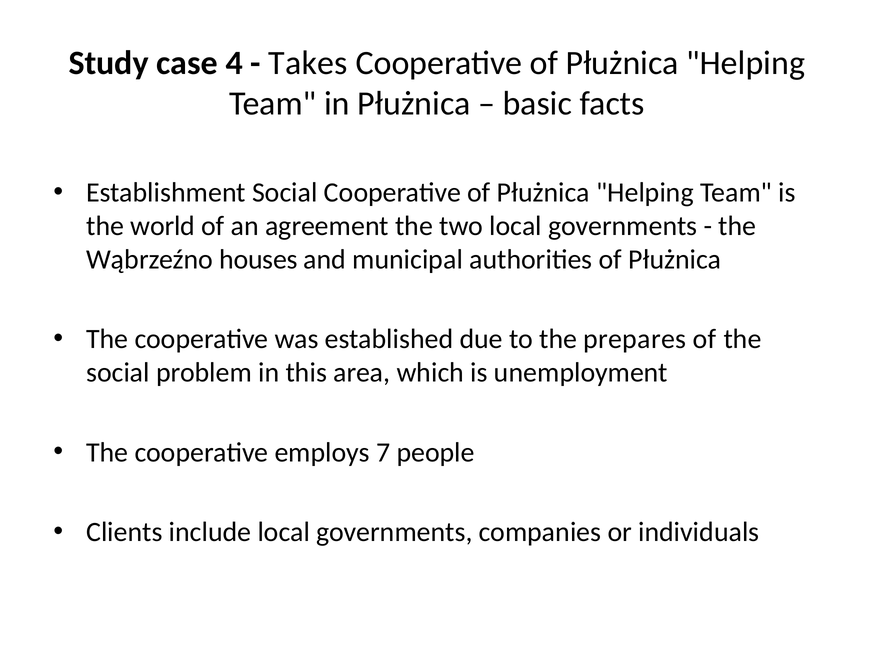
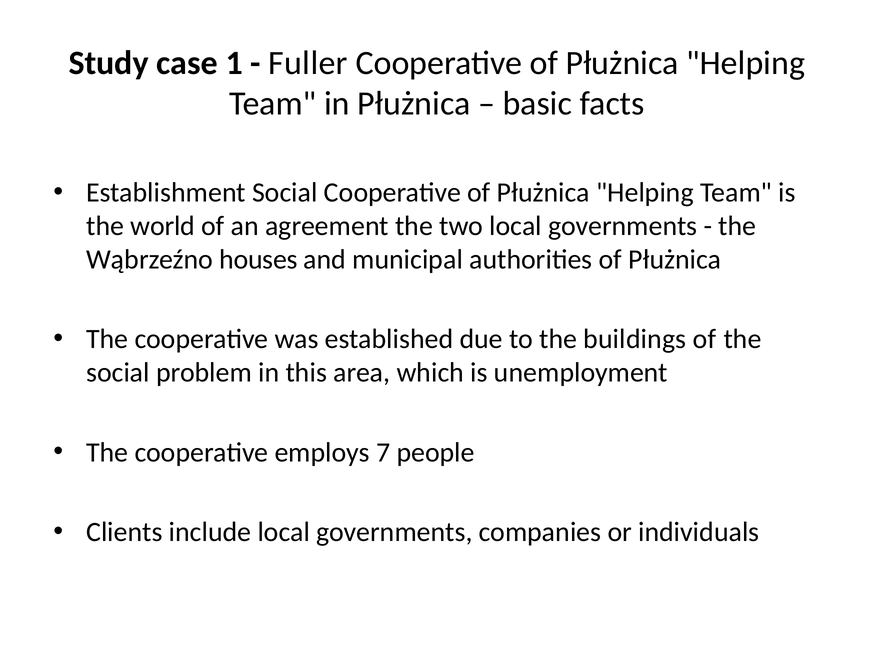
4: 4 -> 1
Takes: Takes -> Fuller
prepares: prepares -> buildings
